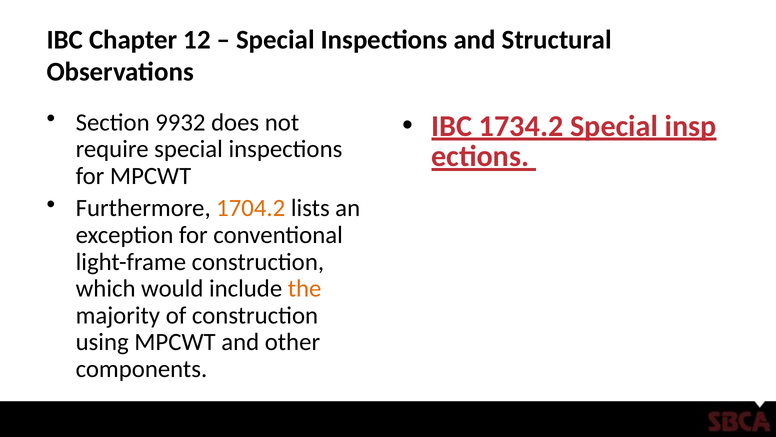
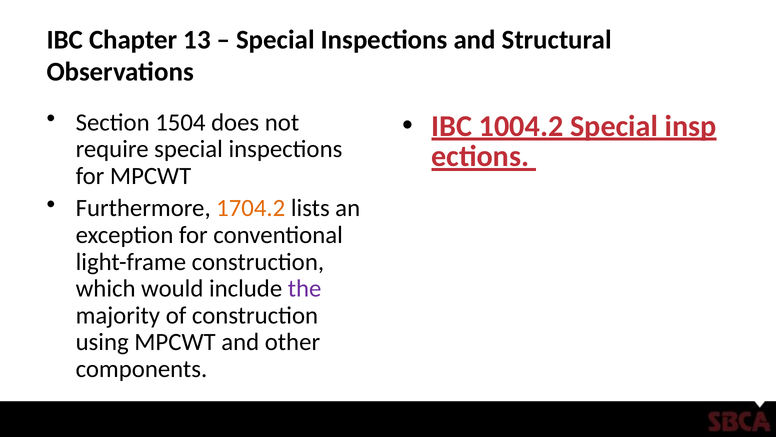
12: 12 -> 13
9932: 9932 -> 1504
1734.2: 1734.2 -> 1004.2
the colour: orange -> purple
